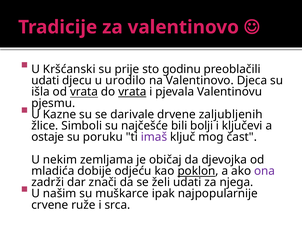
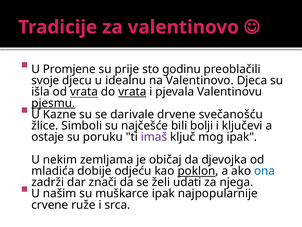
Kršćanski: Kršćanski -> Promjene
udati at (45, 80): udati -> svoje
urodilo: urodilo -> idealnu
pjesmu underline: none -> present
zaljubljenih: zaljubljenih -> svečanošću
mog čast: čast -> ipak
ona colour: purple -> blue
